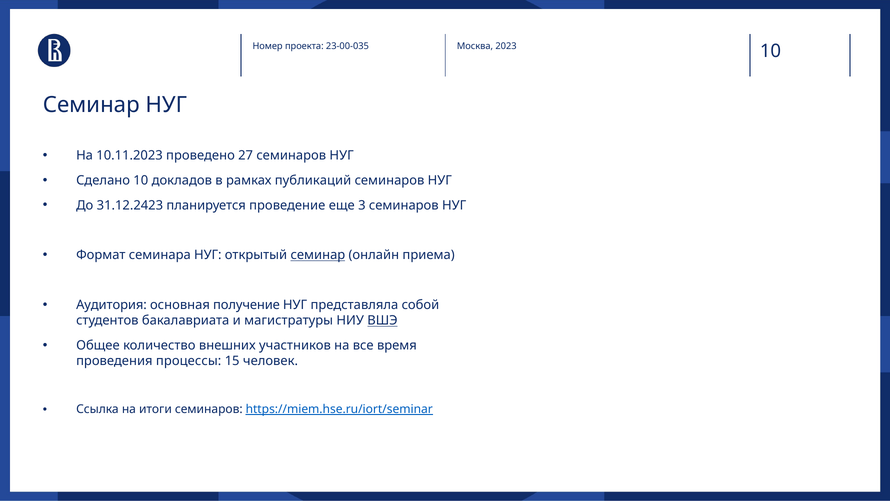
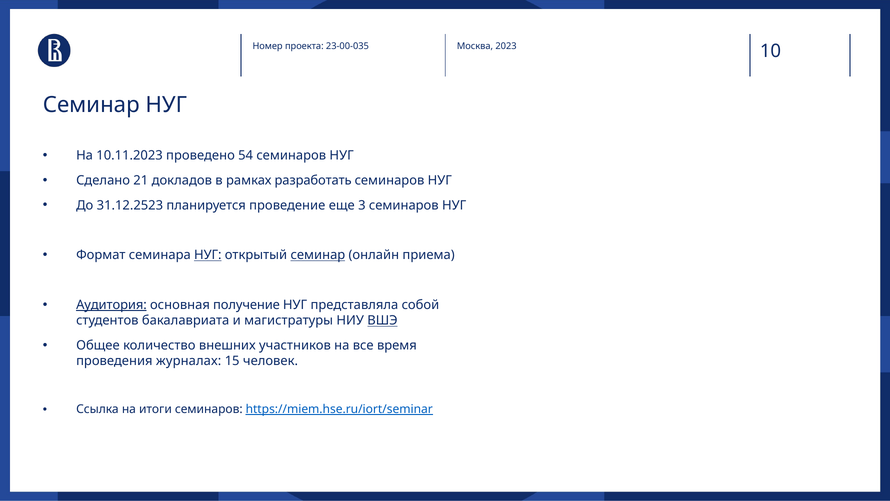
27: 27 -> 54
Сделано 10: 10 -> 21
публикаций: публикаций -> разработать
31.12.2423: 31.12.2423 -> 31.12.2523
НУГ at (208, 255) underline: none -> present
Аудитория underline: none -> present
процессы: процессы -> журналах
